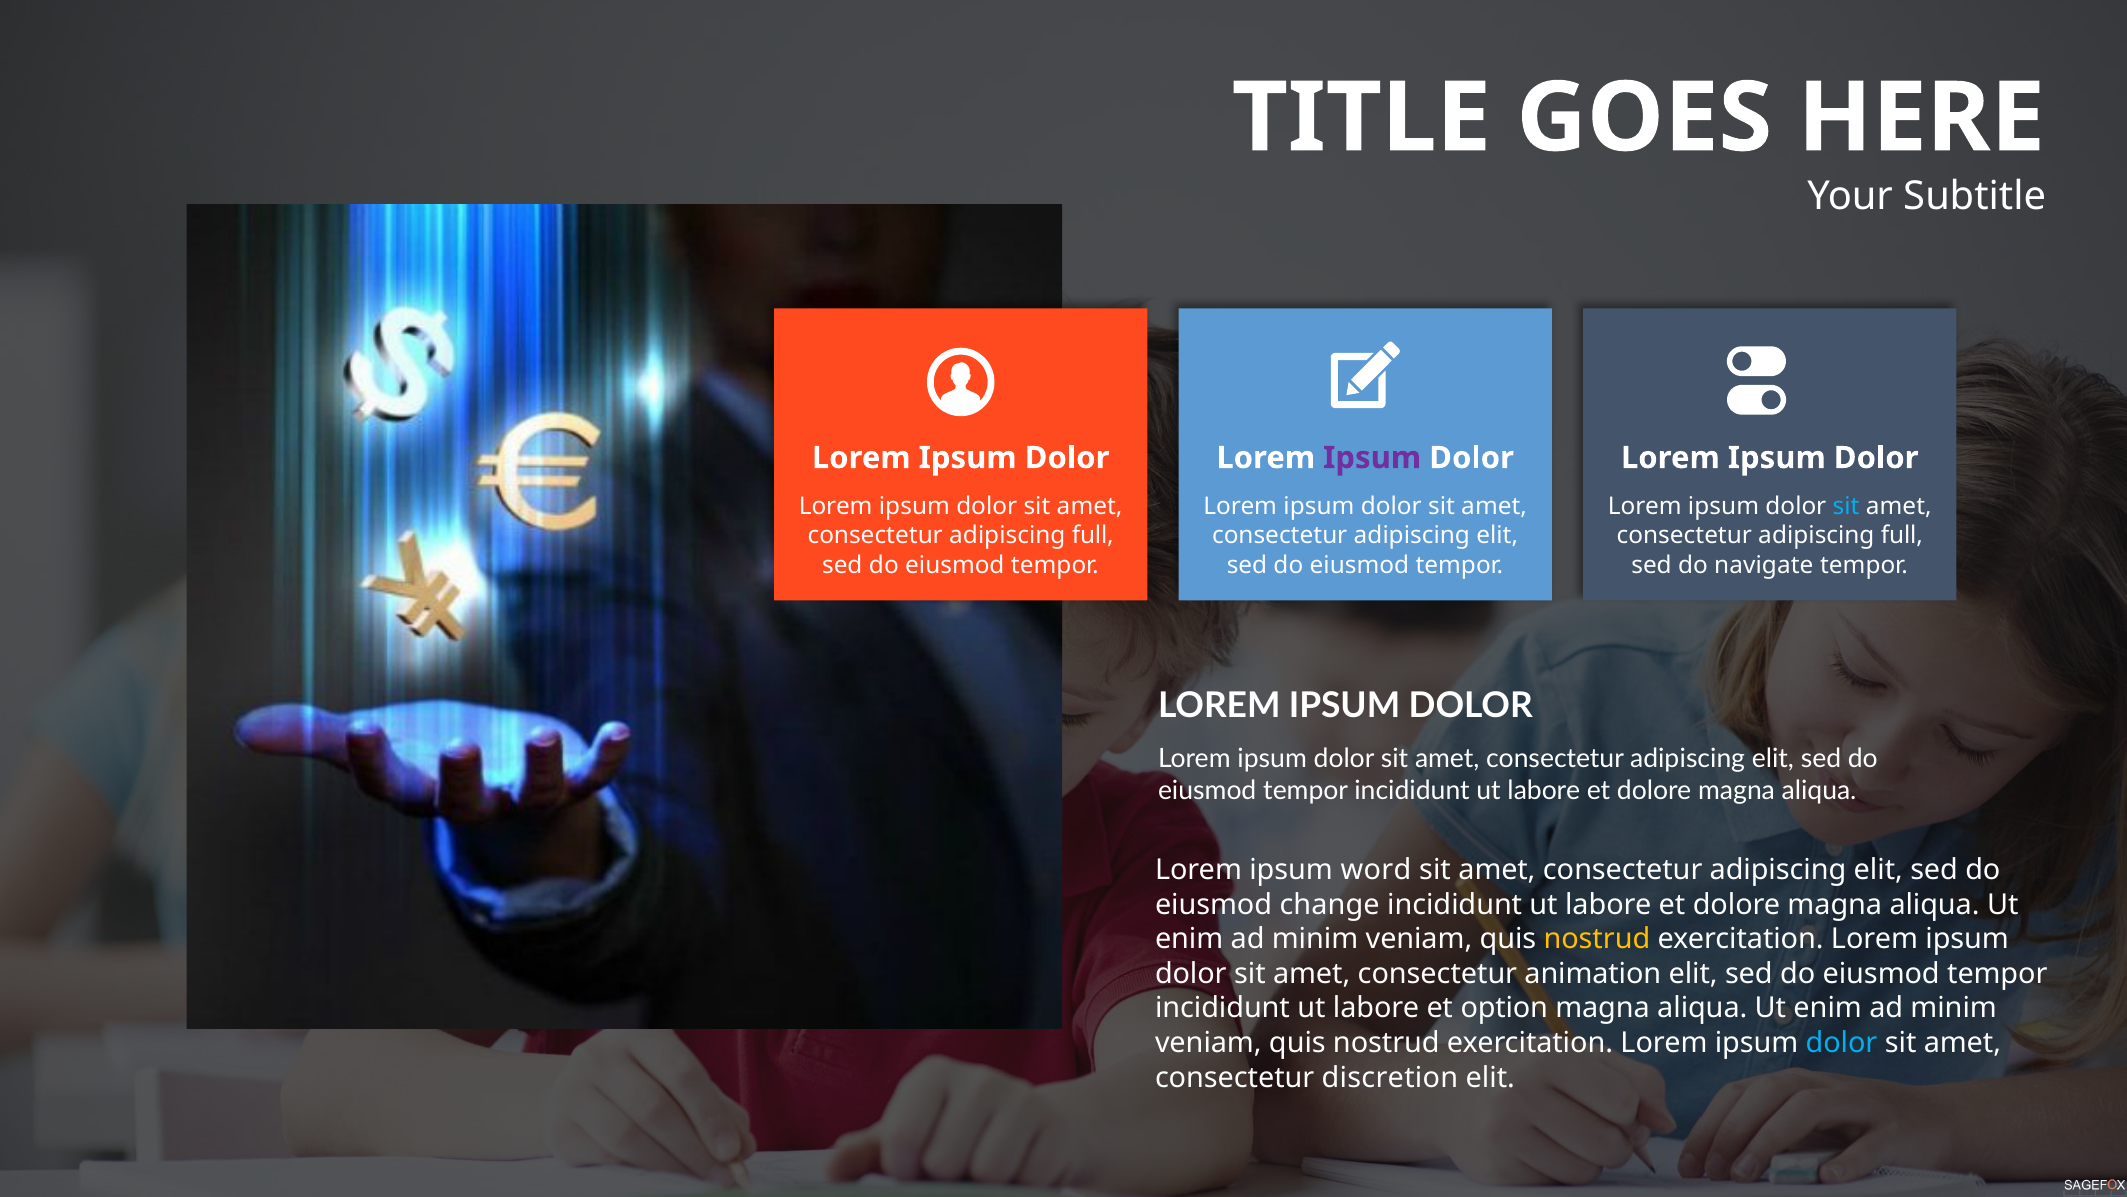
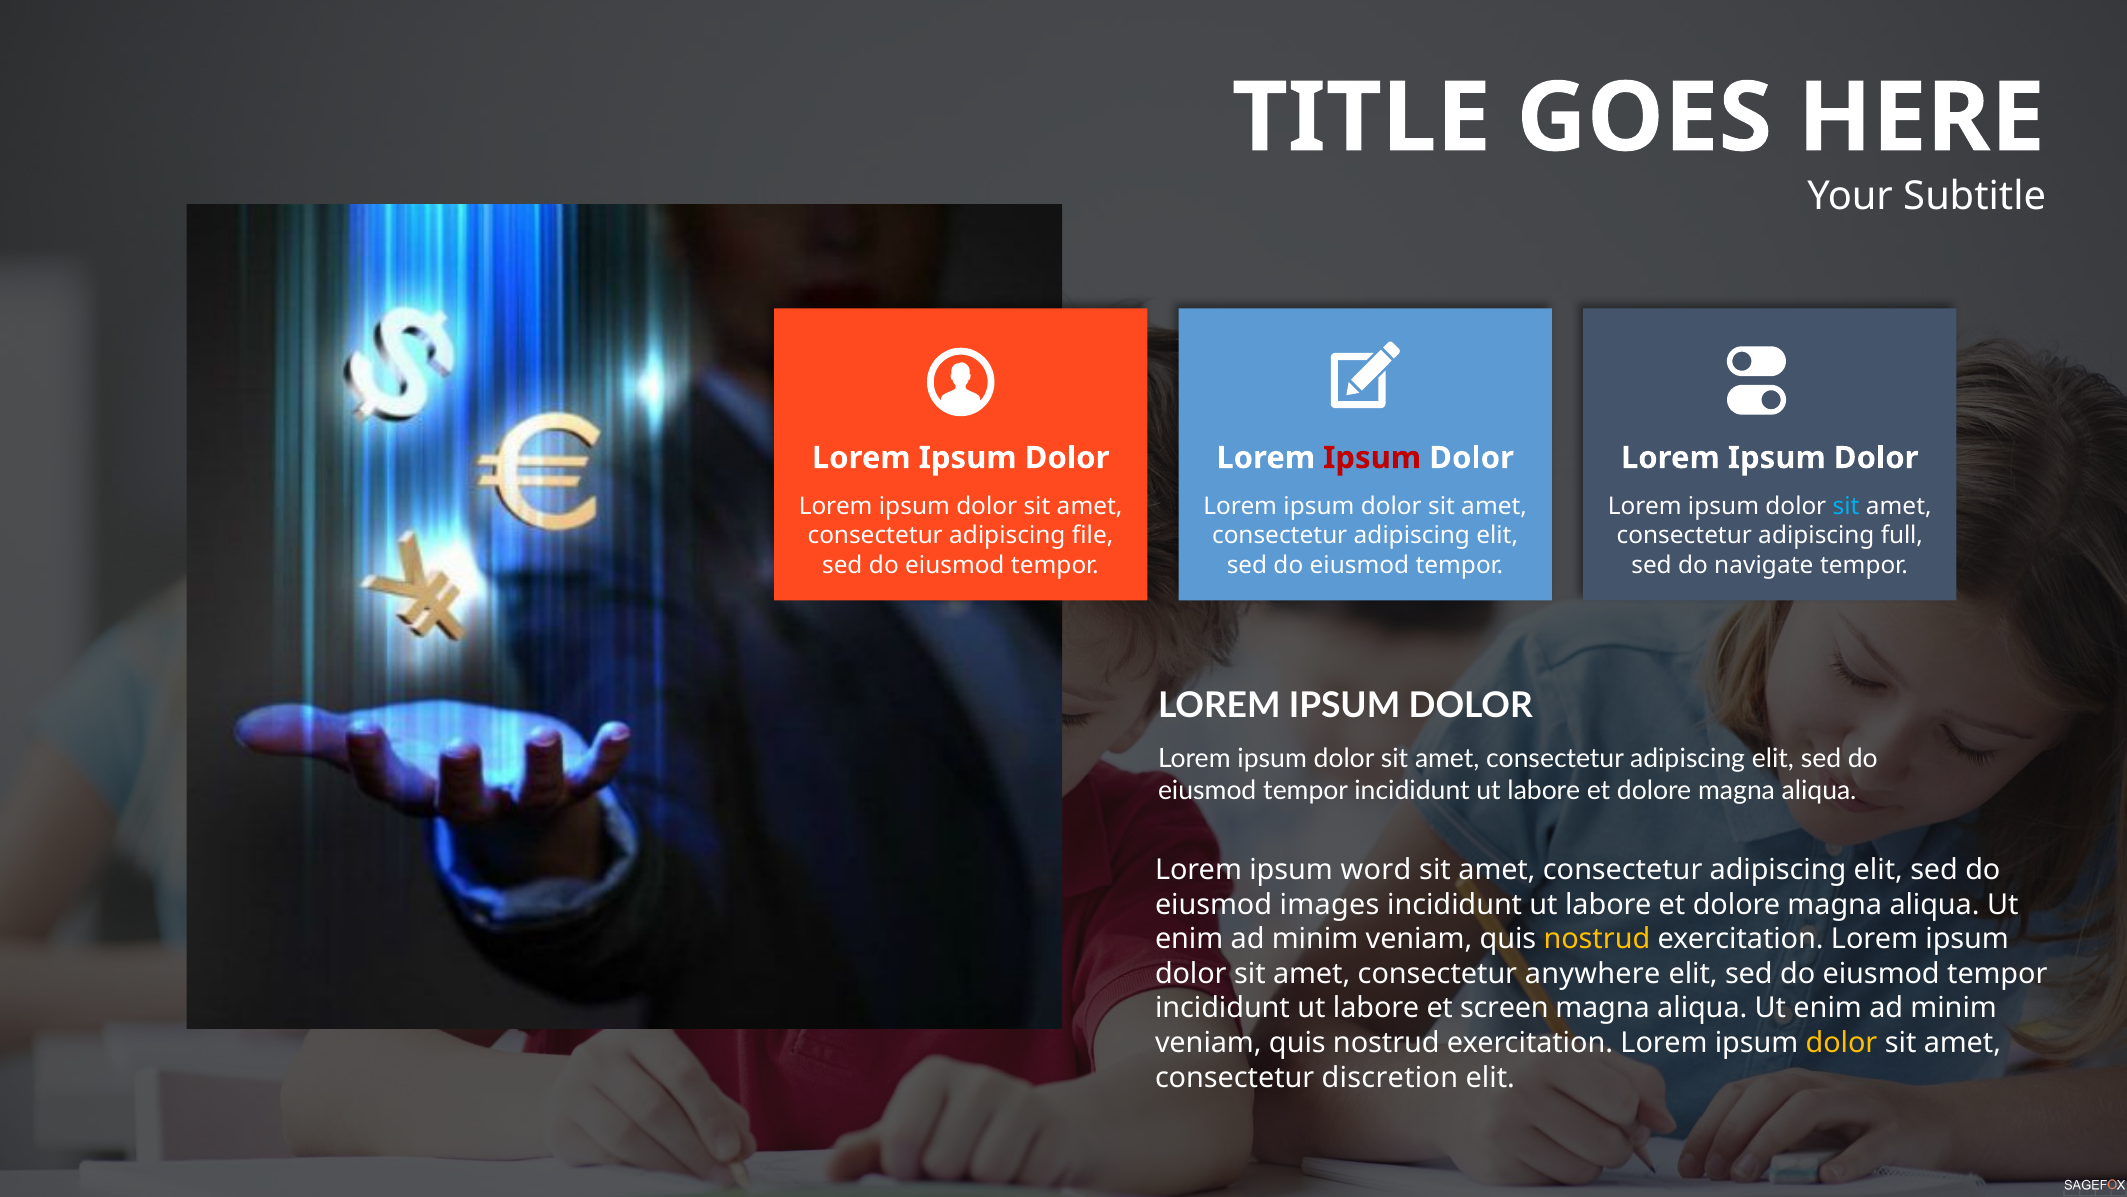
Ipsum at (1372, 458) colour: purple -> red
full at (1093, 536): full -> file
change: change -> images
animation: animation -> anywhere
option: option -> screen
dolor at (1841, 1043) colour: light blue -> yellow
